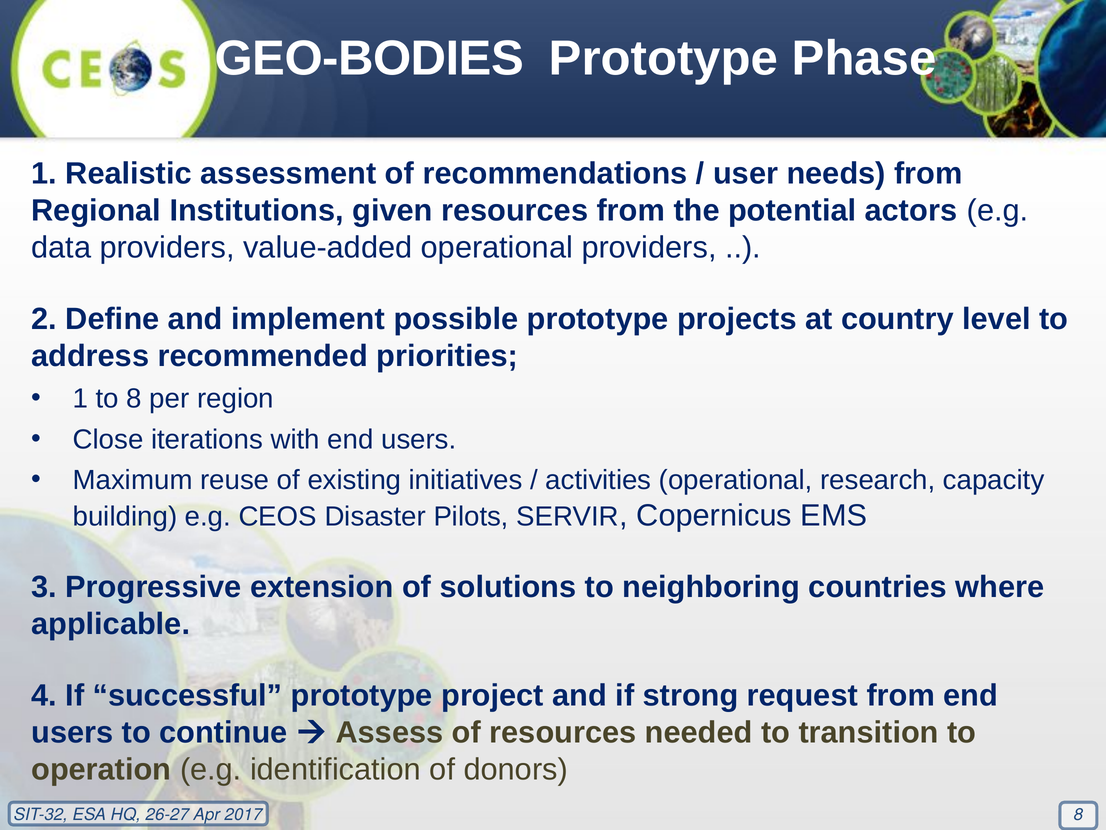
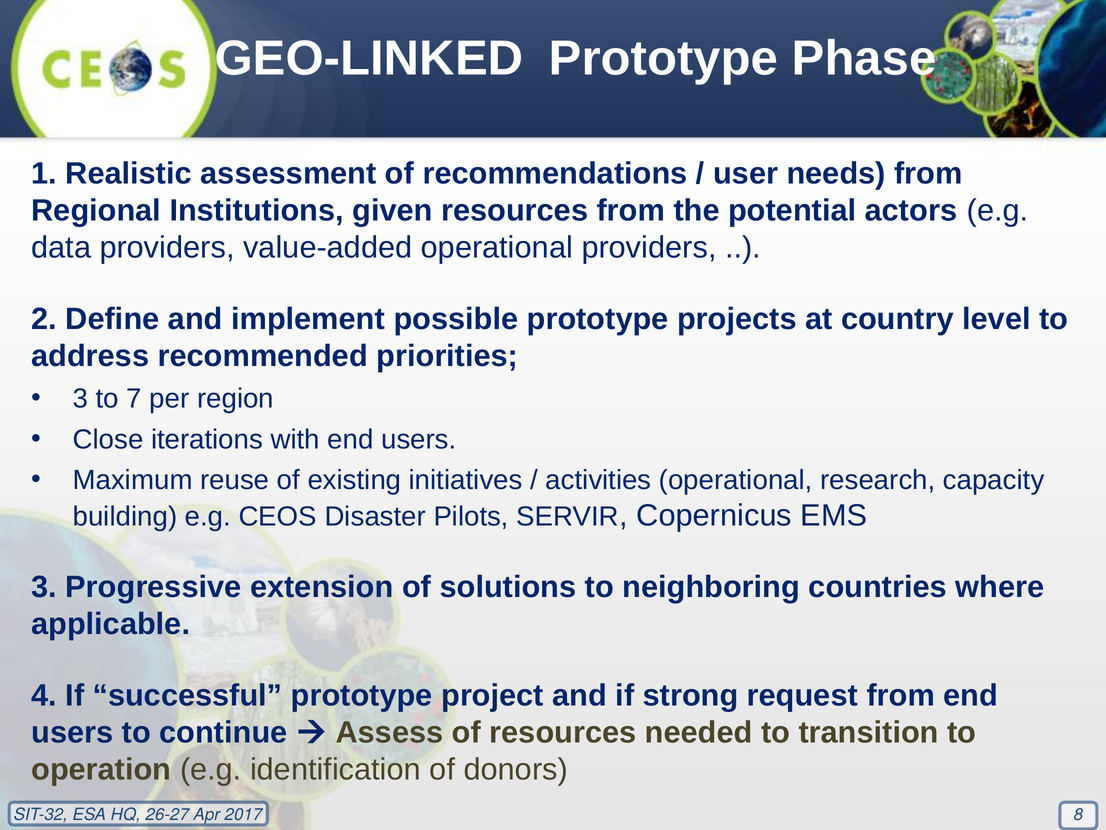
GEO-BODIES: GEO-BODIES -> GEO-LINKED
1 at (80, 398): 1 -> 3
to 8: 8 -> 7
